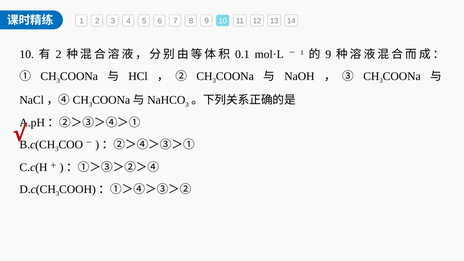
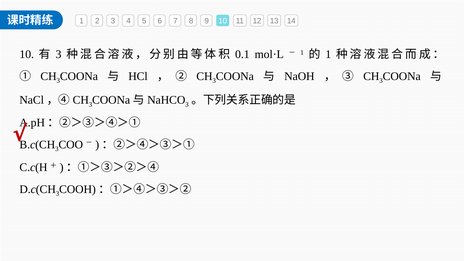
2 at (58, 54): 2 -> 3
9 at (328, 54): 9 -> 1
